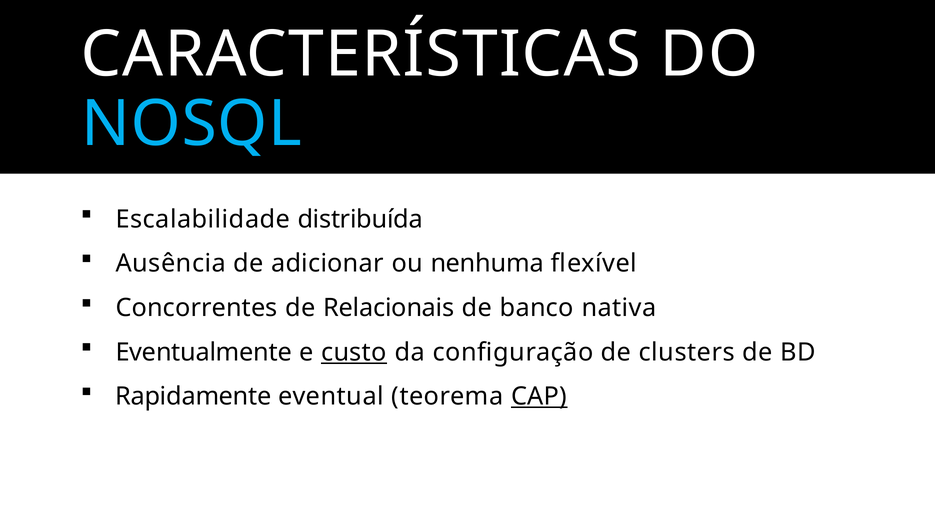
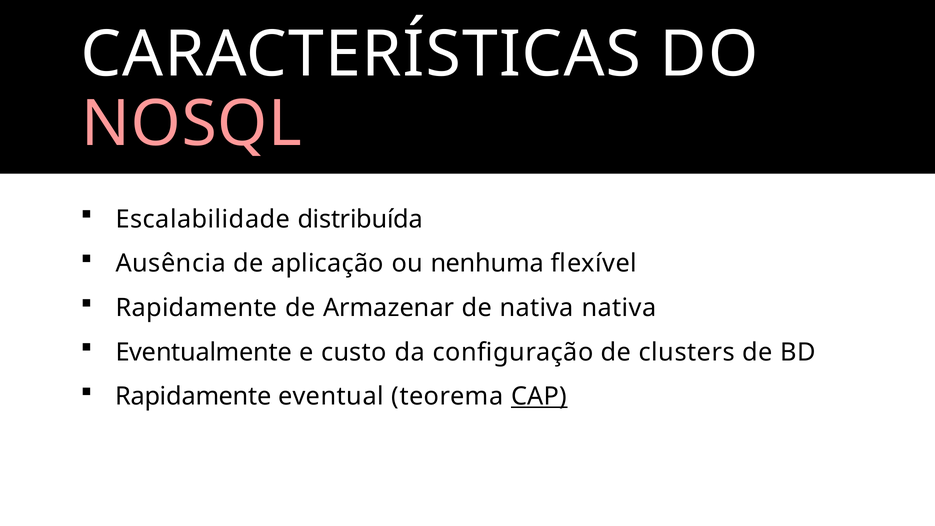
NOSQL colour: light blue -> pink
adicionar: adicionar -> aplicação
Concorrentes at (197, 308): Concorrentes -> Rapidamente
Relacionais: Relacionais -> Armazenar
de banco: banco -> nativa
custo underline: present -> none
